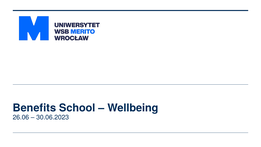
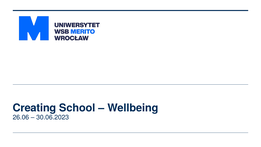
Benefits: Benefits -> Creating
